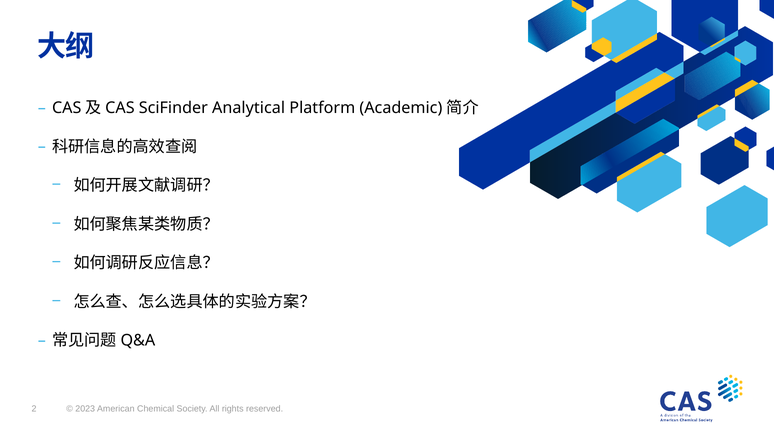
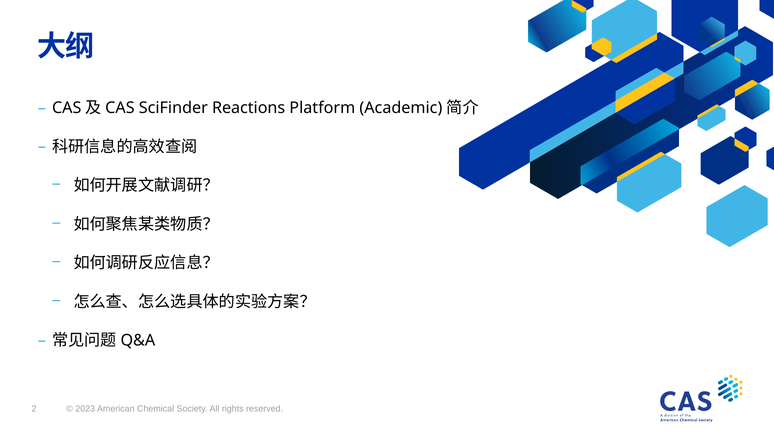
Analytical: Analytical -> Reactions
